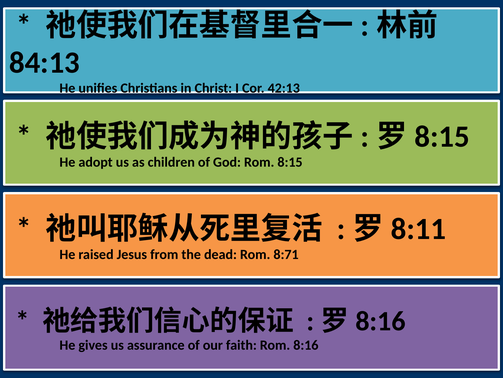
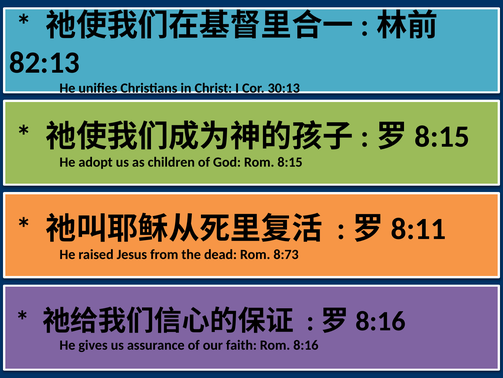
84:13: 84:13 -> 82:13
42:13: 42:13 -> 30:13
8:71: 8:71 -> 8:73
